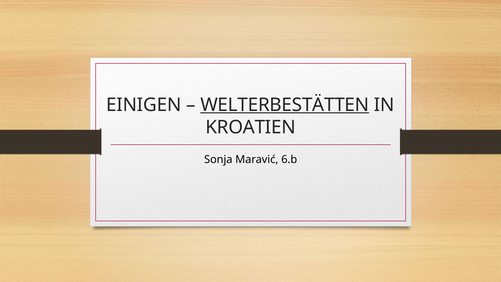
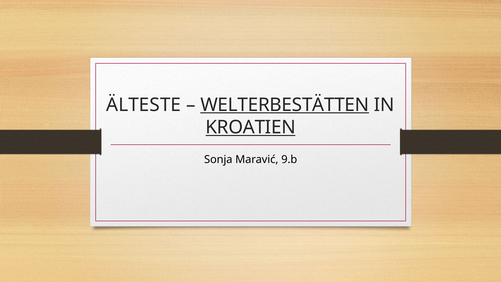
EINIGEN: EINIGEN -> ÄLTESTE
KROATIEN underline: none -> present
6.b: 6.b -> 9.b
